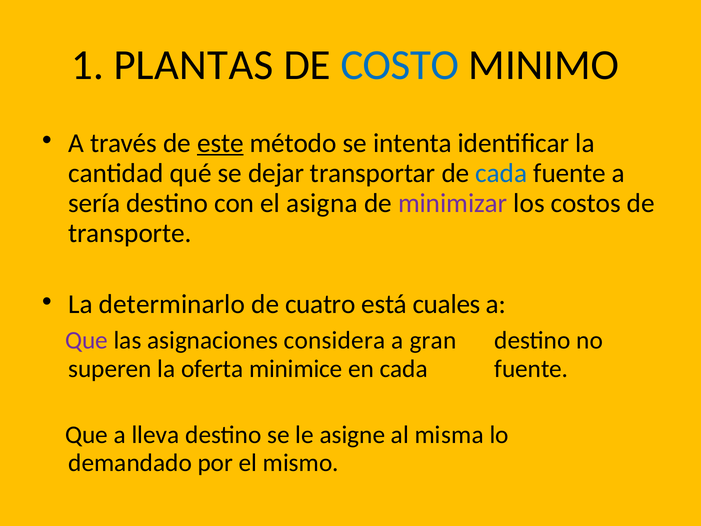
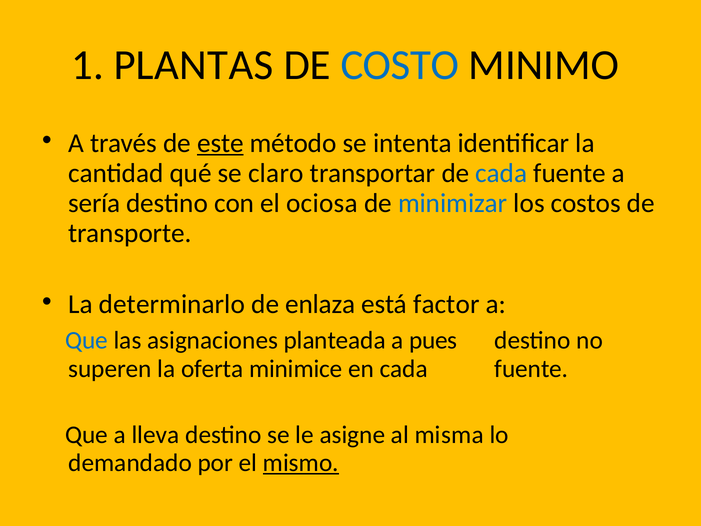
dejar: dejar -> claro
asigna: asigna -> ociosa
minimizar colour: purple -> blue
cuatro: cuatro -> enlaza
cuales: cuales -> factor
Que at (87, 340) colour: purple -> blue
considera: considera -> planteada
gran: gran -> pues
mismo underline: none -> present
